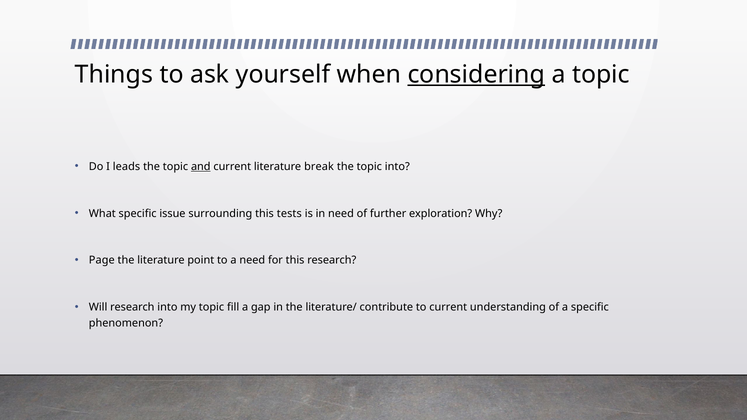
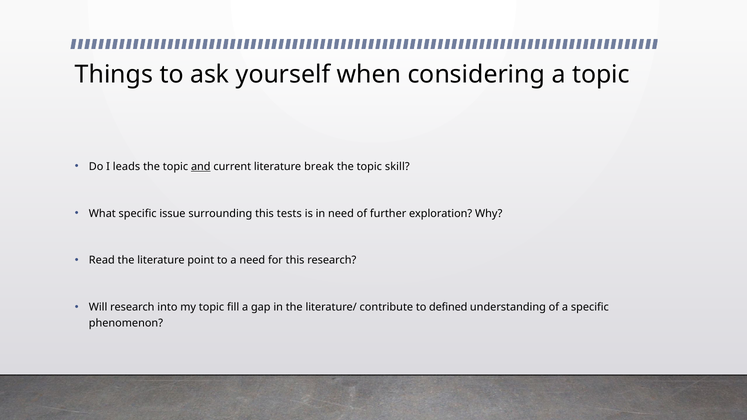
considering underline: present -> none
topic into: into -> skill
Page: Page -> Read
to current: current -> defined
